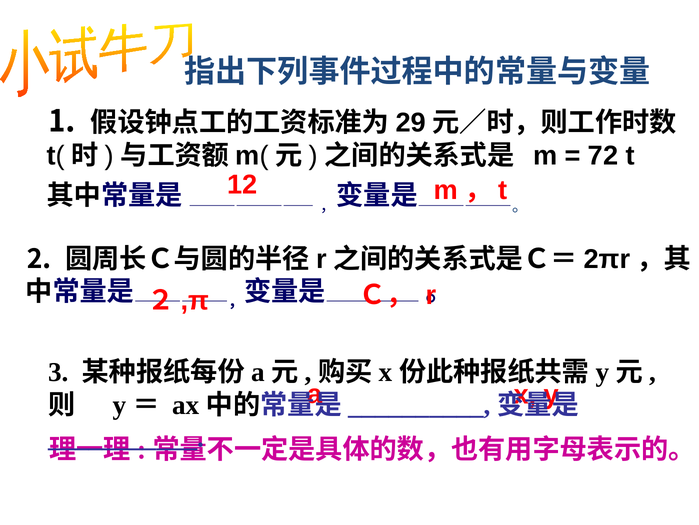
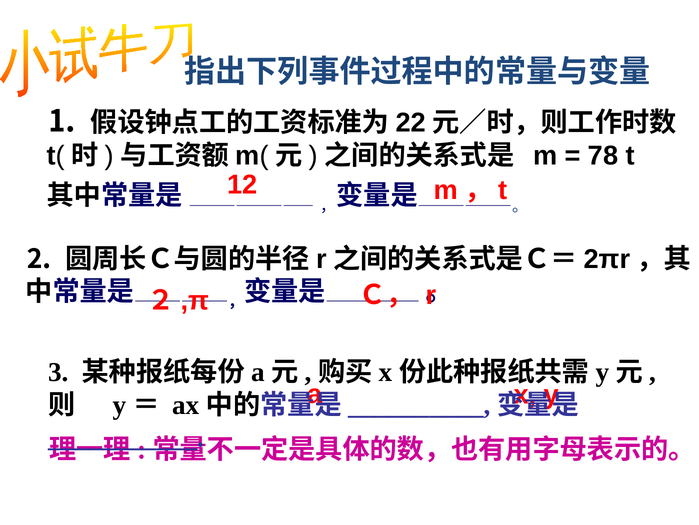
29: 29 -> 22
72: 72 -> 78
